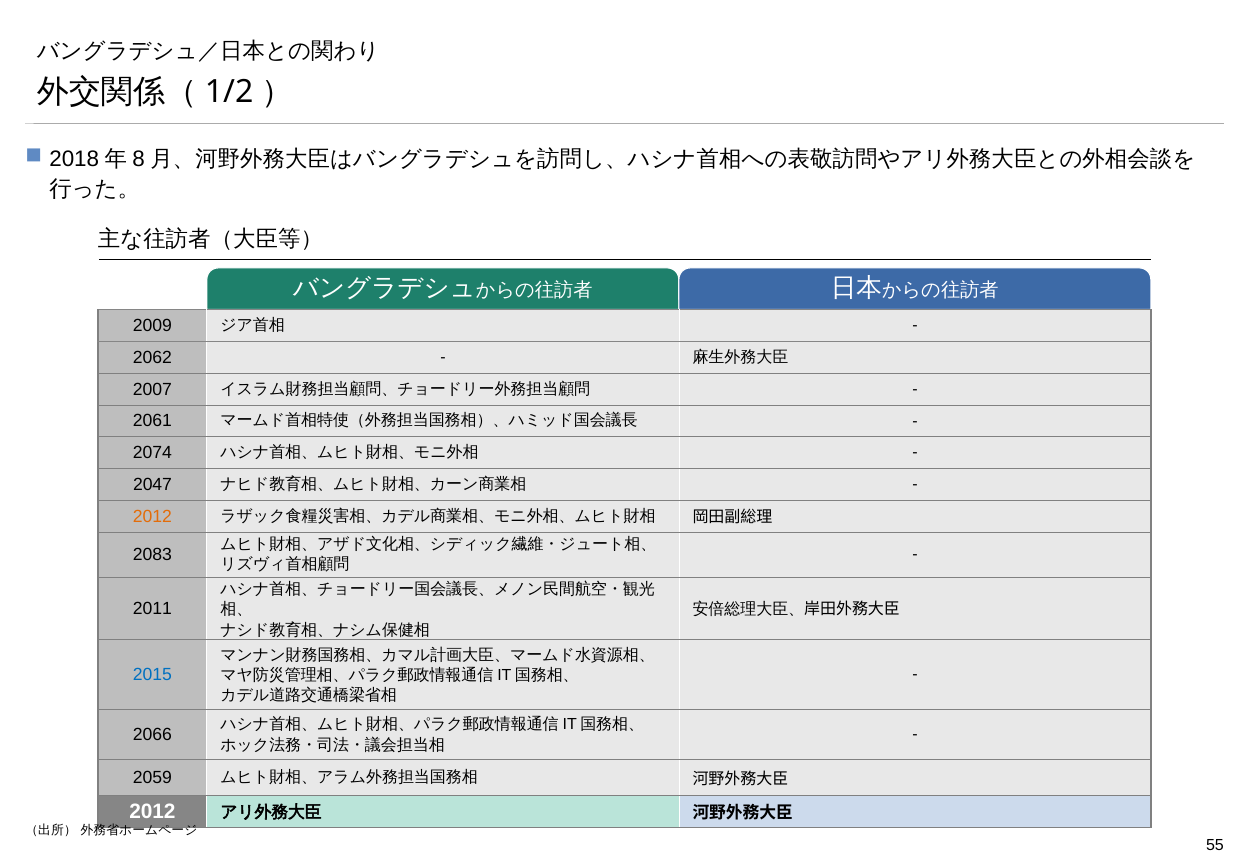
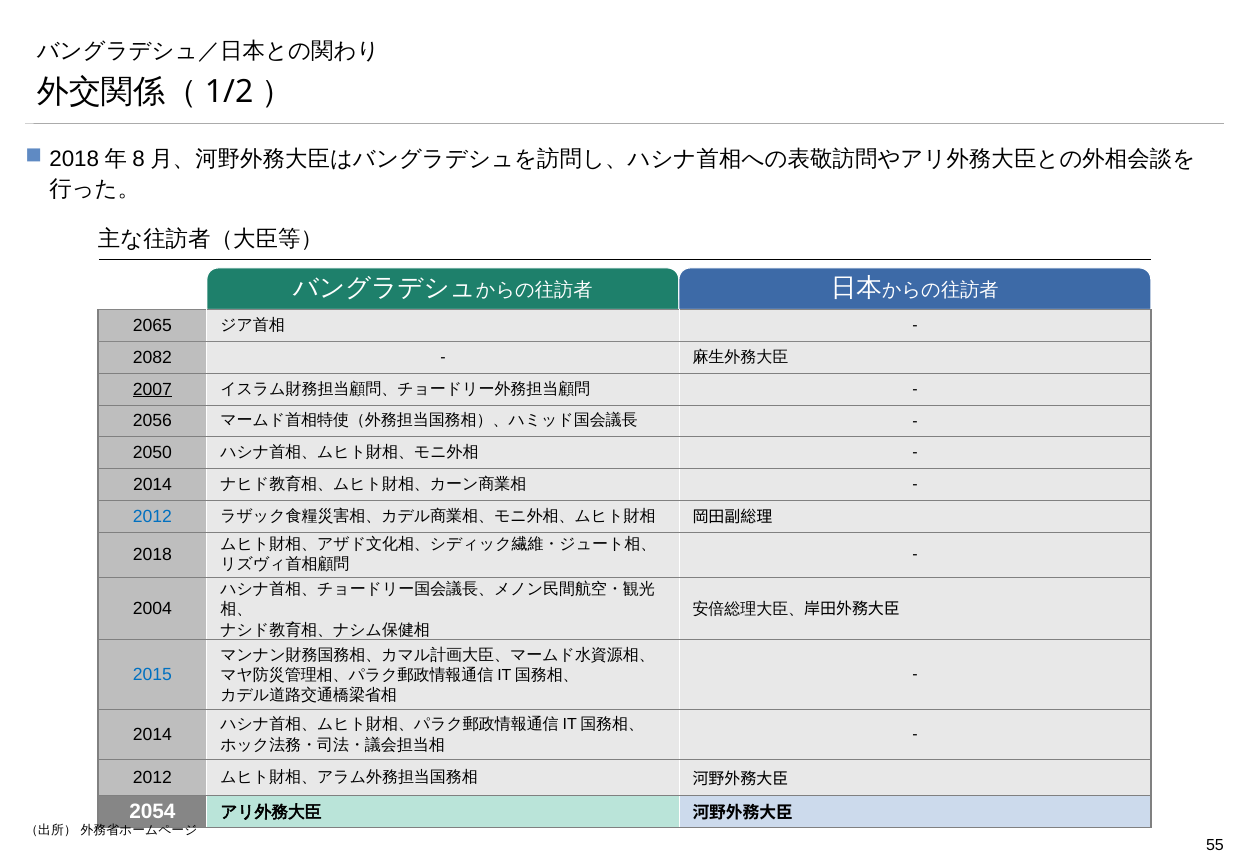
2009: 2009 -> 2065
2062: 2062 -> 2082
2007 underline: none -> present
2061: 2061 -> 2056
2074: 2074 -> 2050
2047 at (153, 485): 2047 -> 2014
2012 at (152, 517) colour: orange -> blue
2083: 2083 -> 2018
2011: 2011 -> 2004
2066 at (152, 735): 2066 -> 2014
2059 at (152, 778): 2059 -> 2012
2012 at (152, 812): 2012 -> 2054
